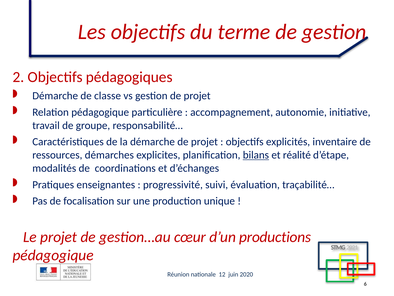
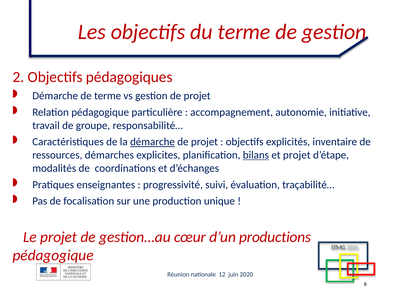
de classe: classe -> terme
démarche at (152, 142) underline: none -> present
et réalité: réalité -> projet
